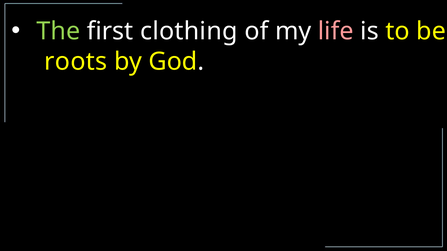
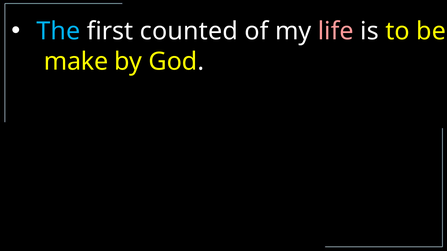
The colour: light green -> light blue
clothing: clothing -> counted
roots: roots -> make
